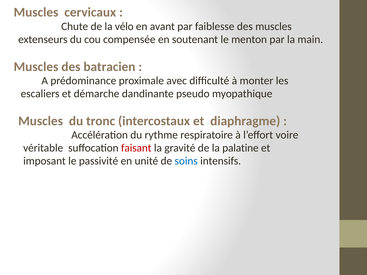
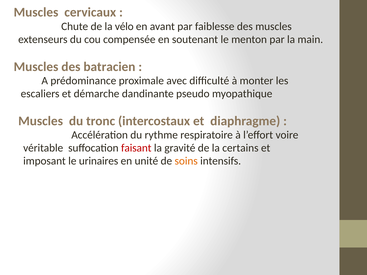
palatine: palatine -> certains
passivité: passivité -> urinaires
soins colour: blue -> orange
